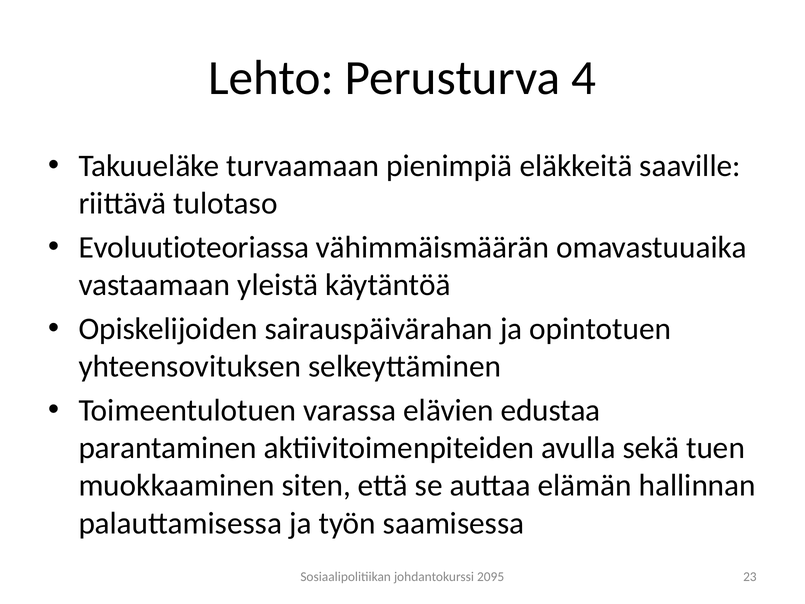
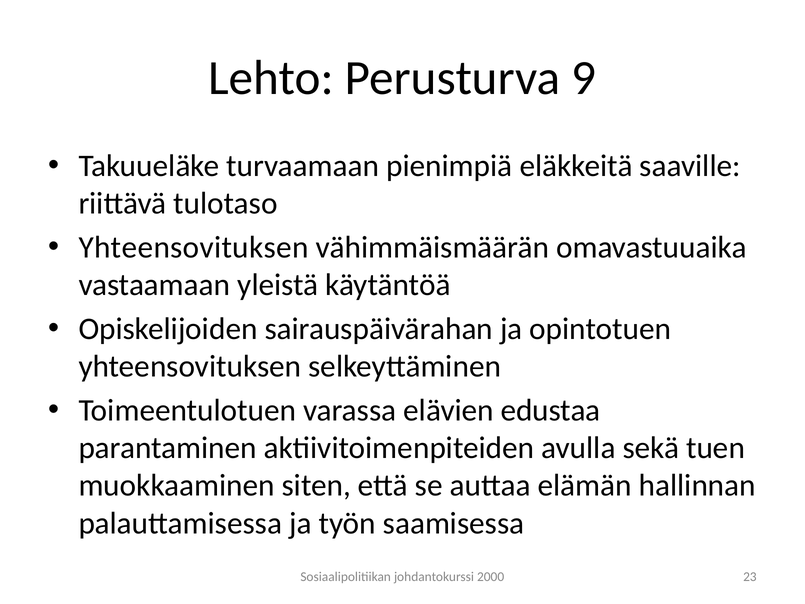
4: 4 -> 9
Evoluutioteoriassa at (194, 247): Evoluutioteoriassa -> Yhteensovituksen
2095: 2095 -> 2000
